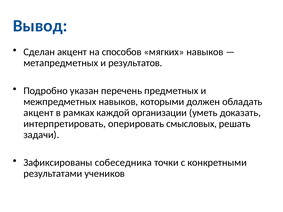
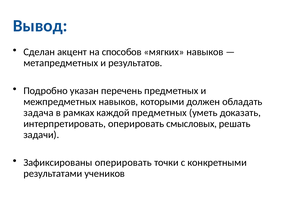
акцент at (39, 113): акцент -> задача
каждой организации: организации -> предметных
Зафиксированы собеседника: собеседника -> оперировать
